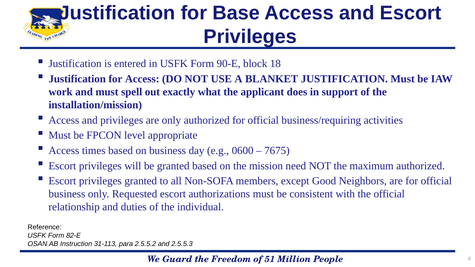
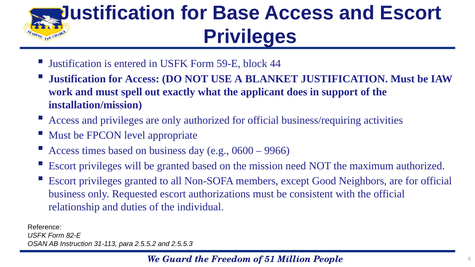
90-E: 90-E -> 59-E
18: 18 -> 44
7675: 7675 -> 9966
